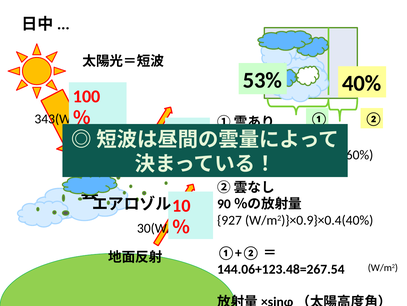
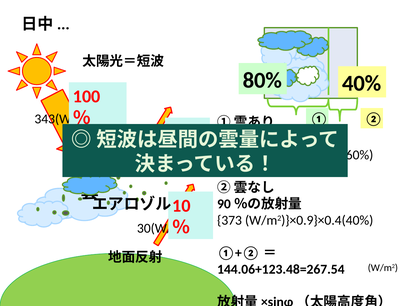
53%: 53% -> 80%
927: 927 -> 373
